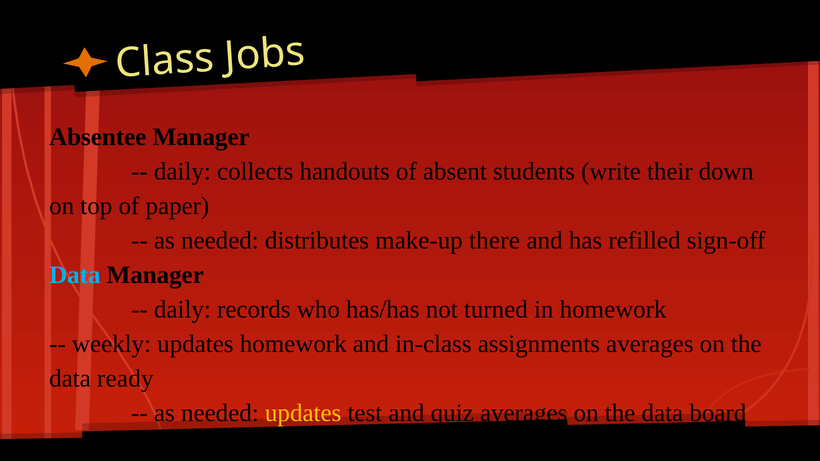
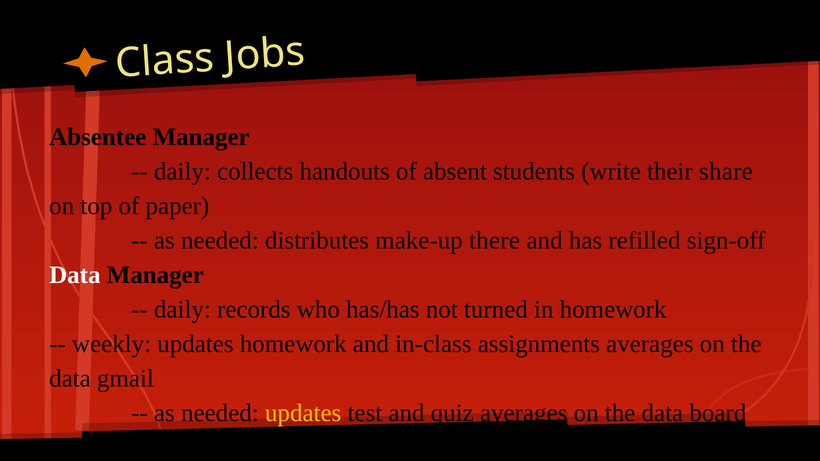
down: down -> share
Data at (75, 275) colour: light blue -> white
ready: ready -> gmail
